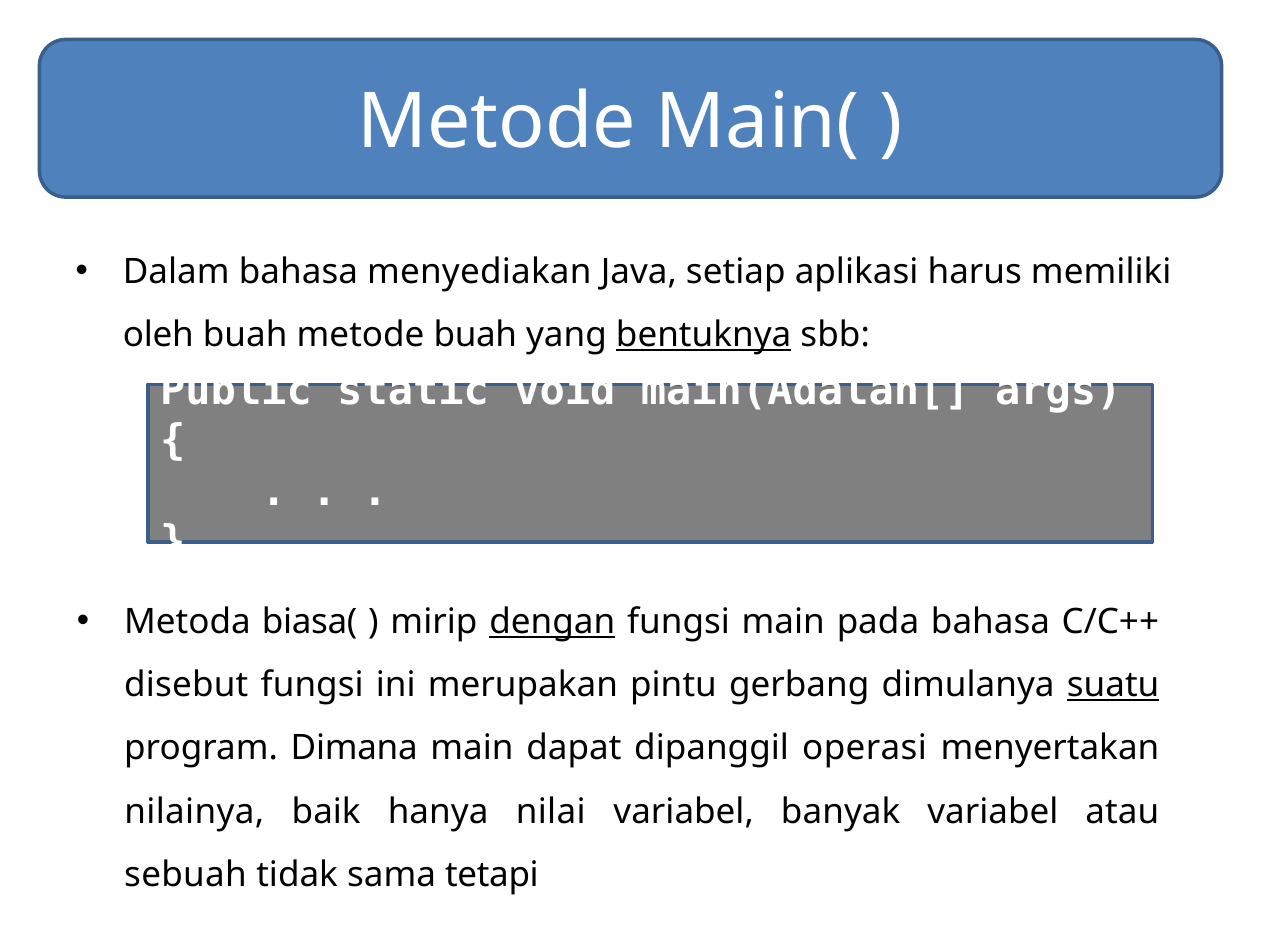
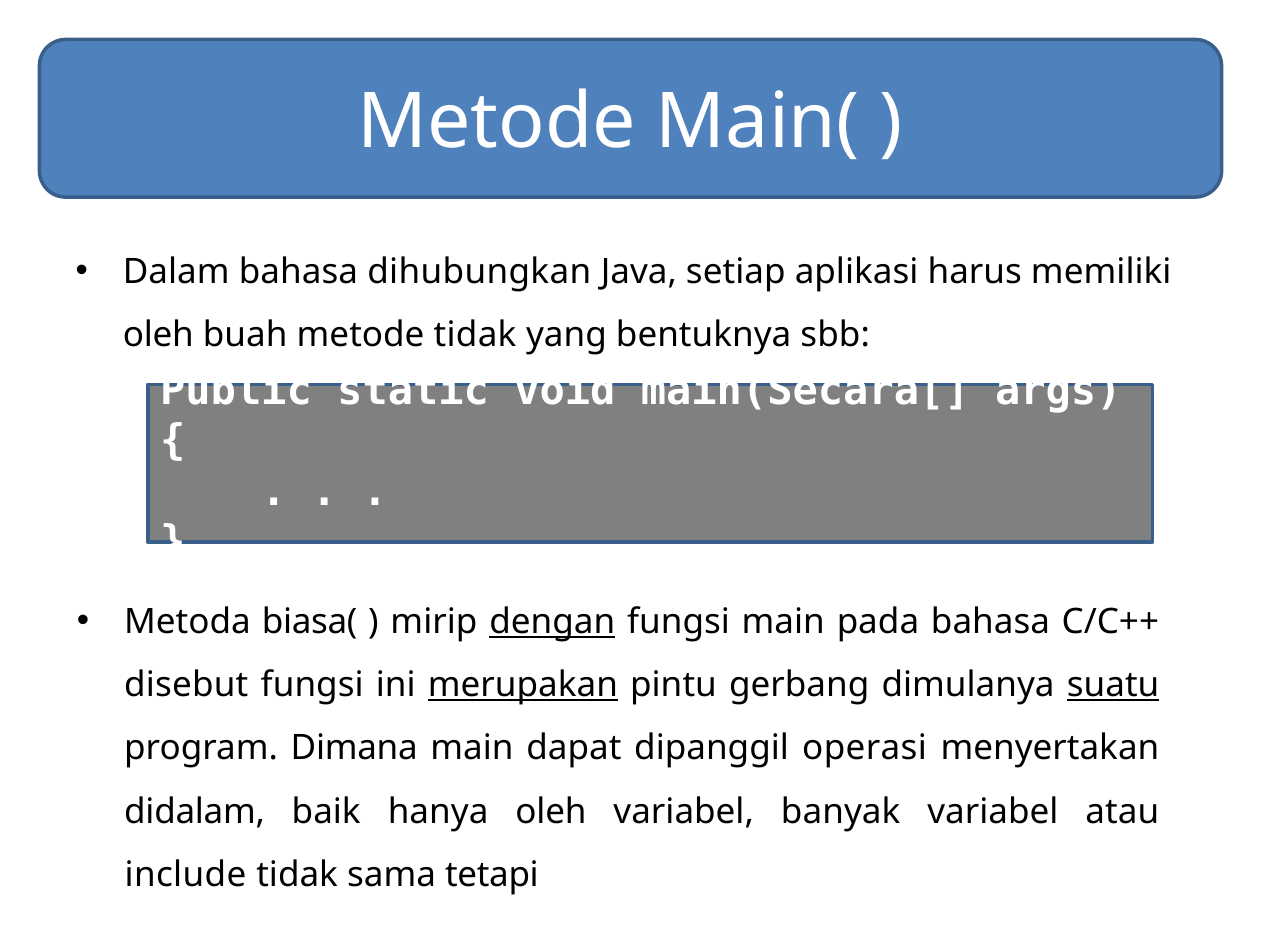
menyediakan: menyediakan -> dihubungkan
metode buah: buah -> tidak
bentuknya underline: present -> none
main(Adalah[: main(Adalah[ -> main(Secara[
merupakan underline: none -> present
nilainya: nilainya -> didalam
hanya nilai: nilai -> oleh
sebuah: sebuah -> include
